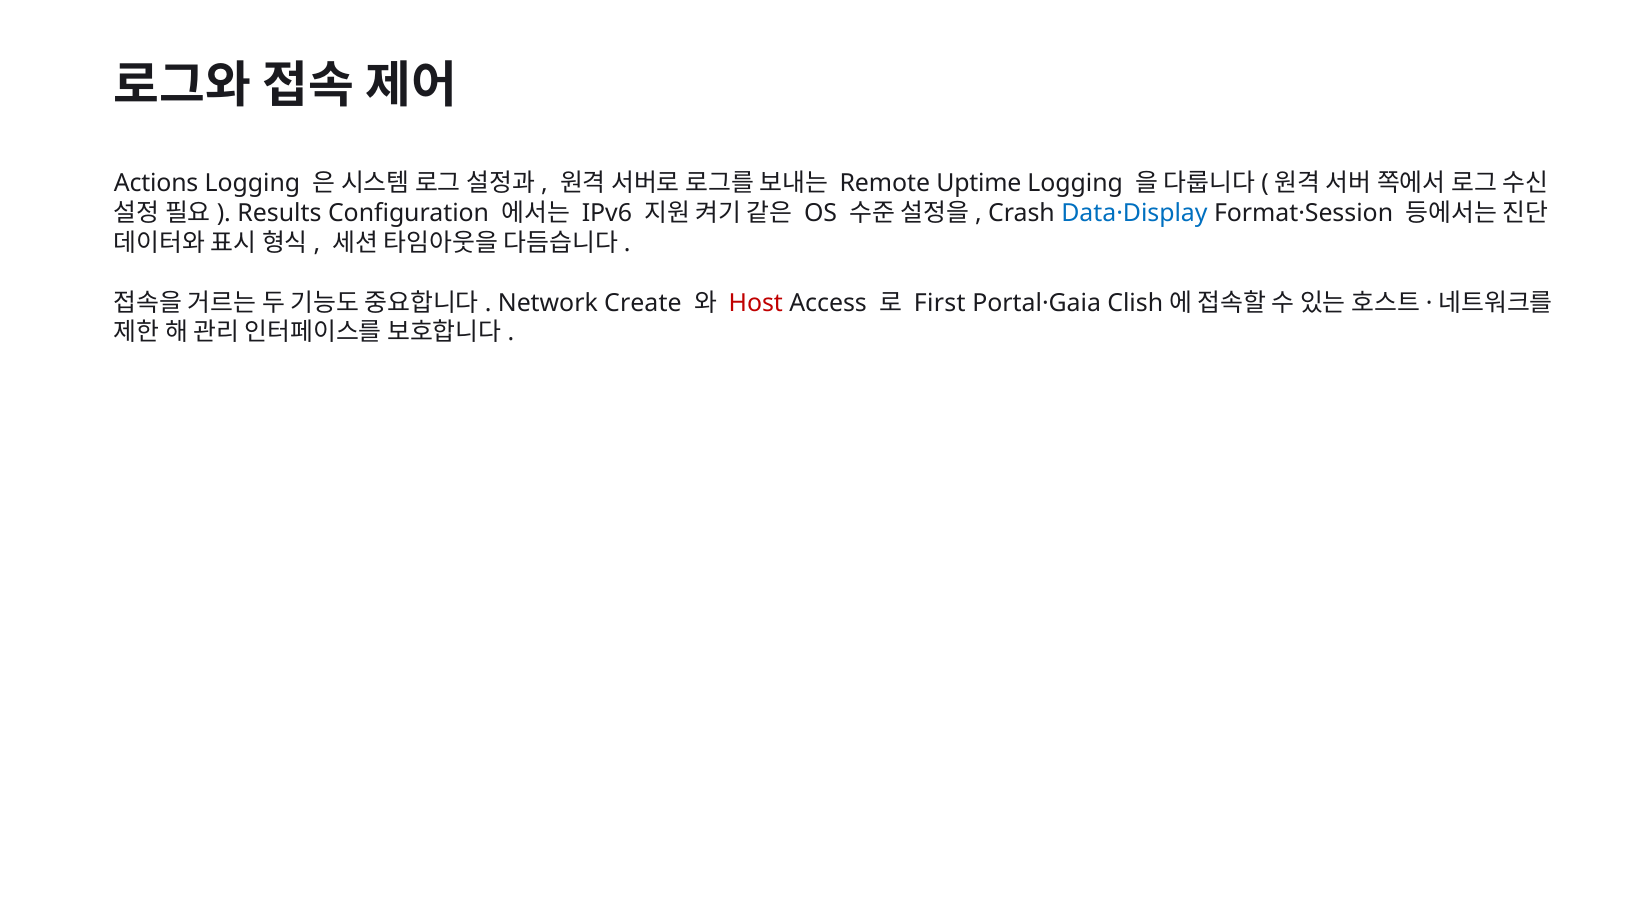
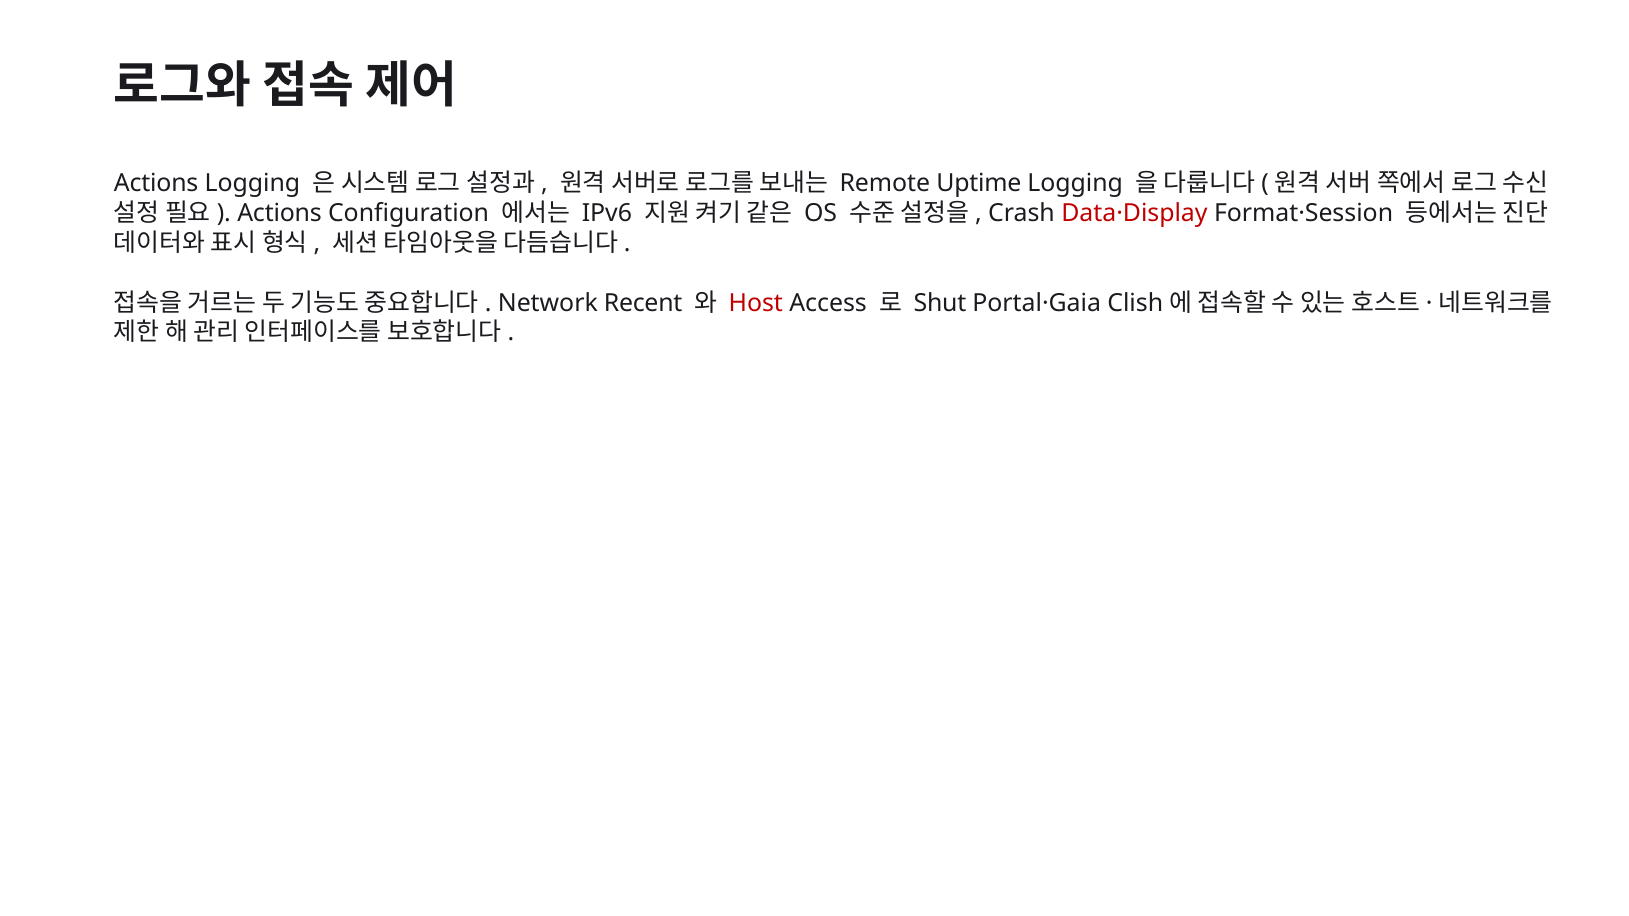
Results at (279, 213): Results -> Actions
Data·Display colour: blue -> red
Create: Create -> Recent
First: First -> Shut
